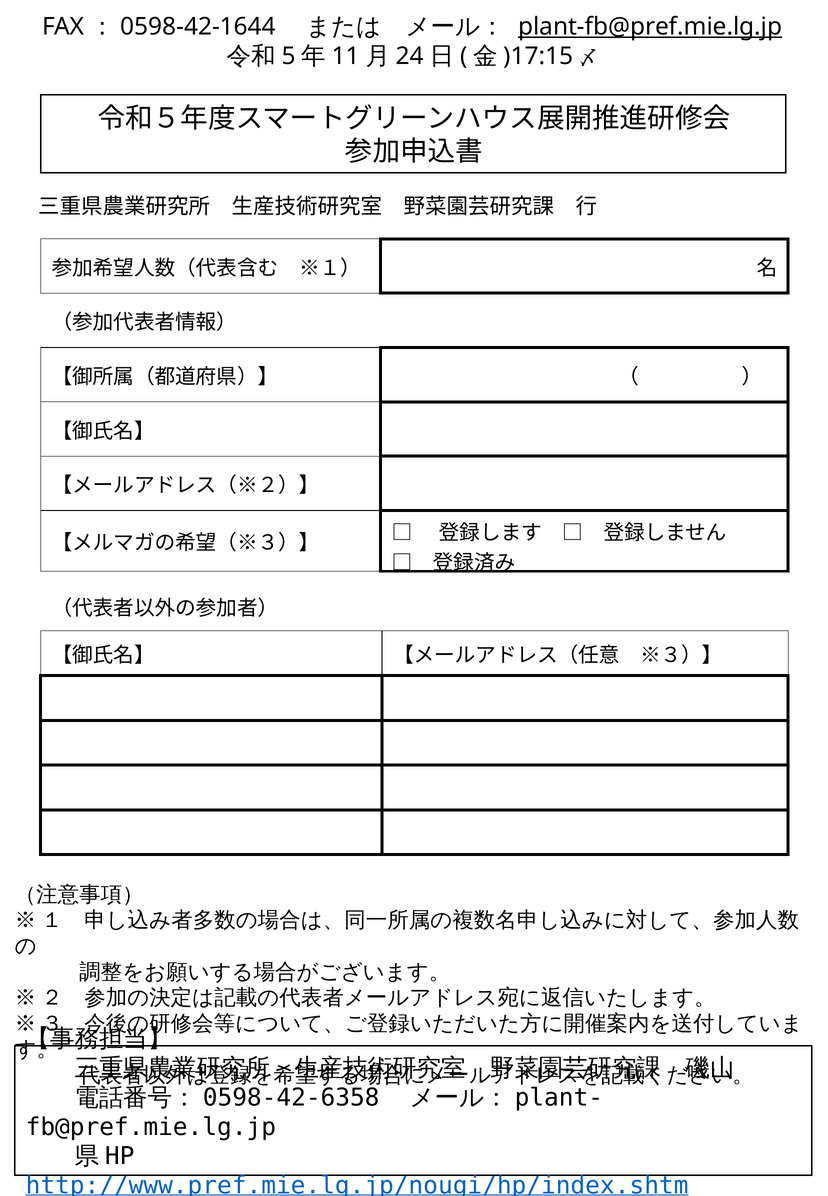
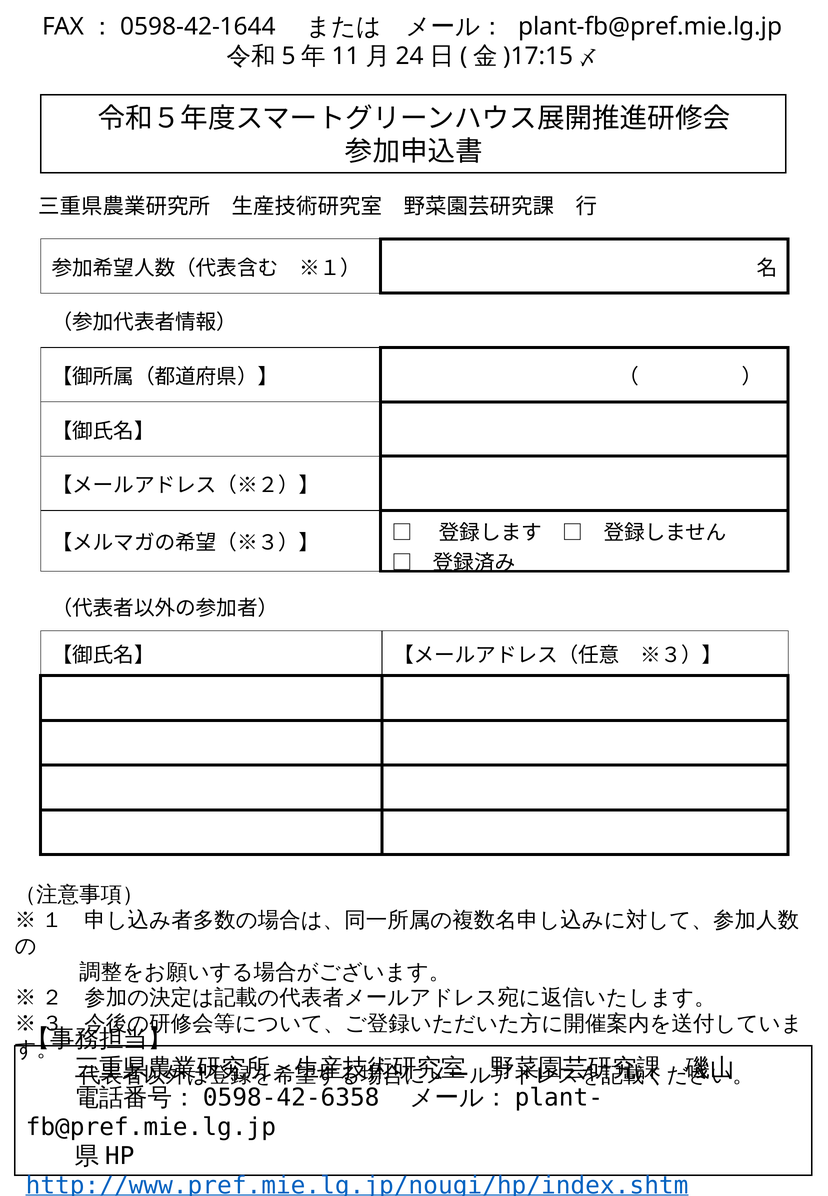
plant-fb@pref.mie.lg.jp underline: present -> none
